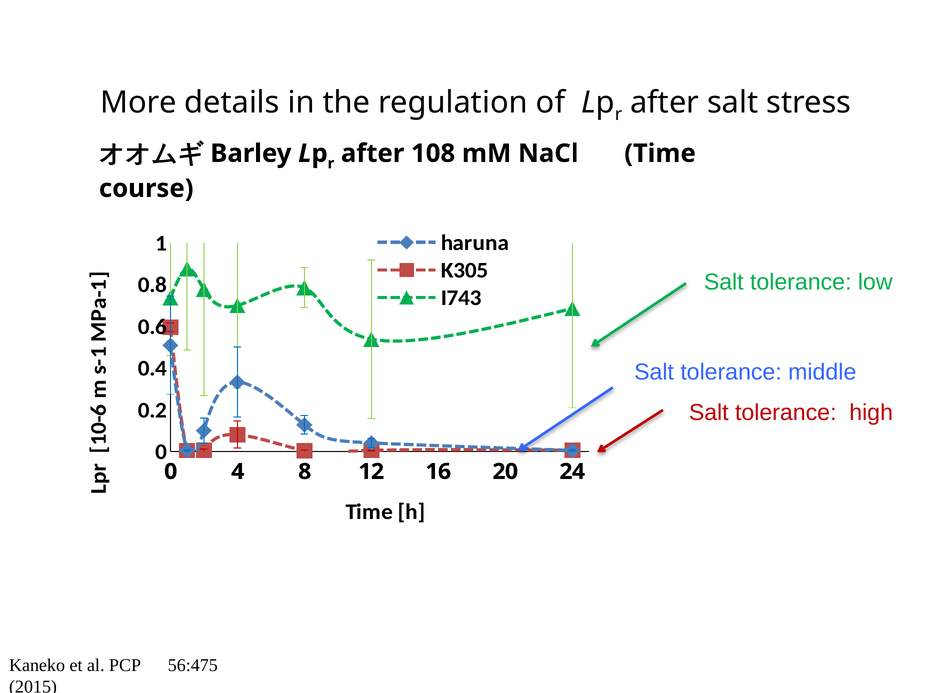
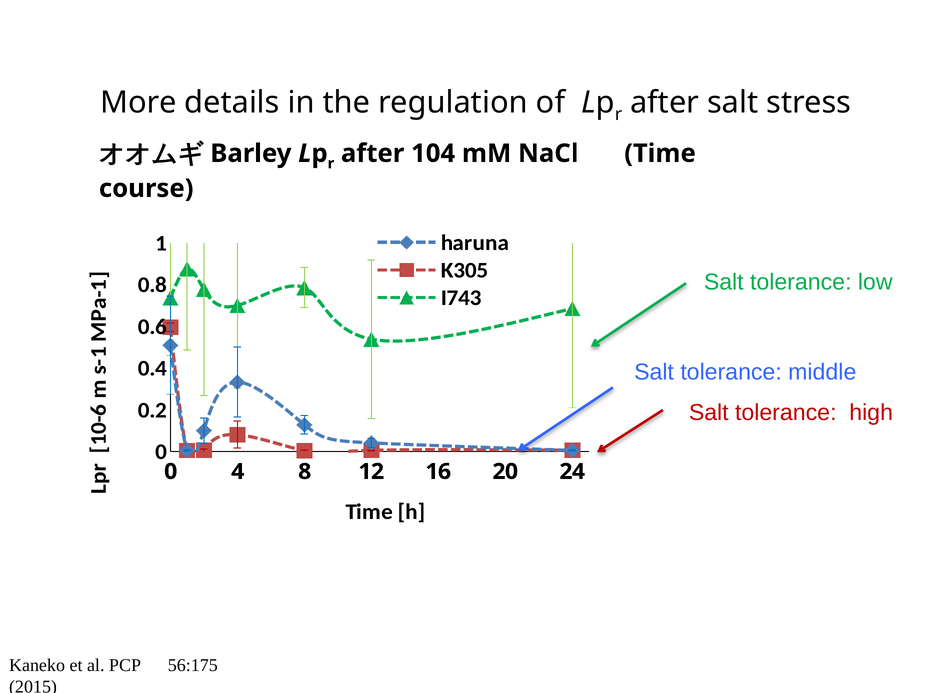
108: 108 -> 104
56:475: 56:475 -> 56:175
